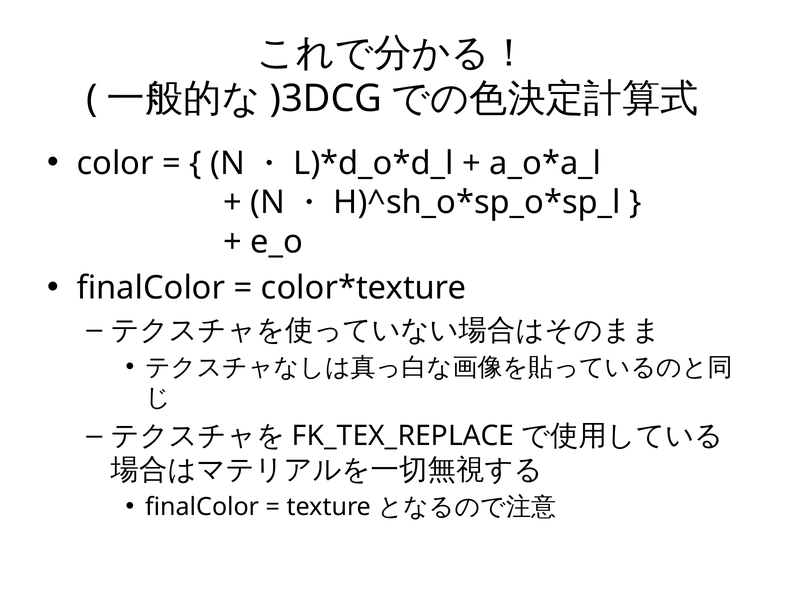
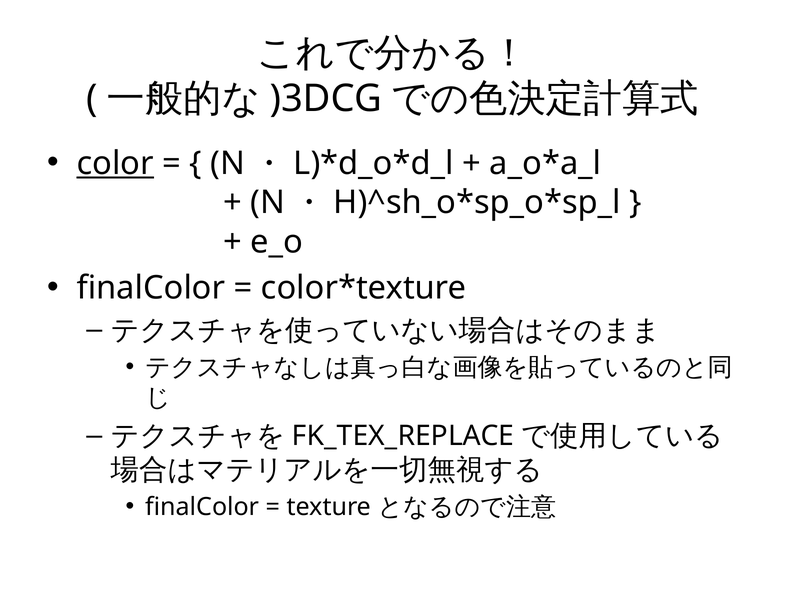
color underline: none -> present
